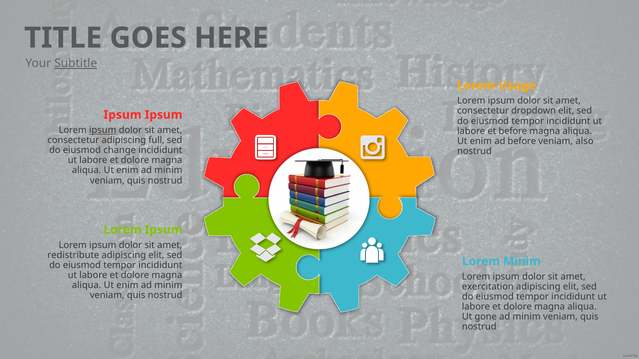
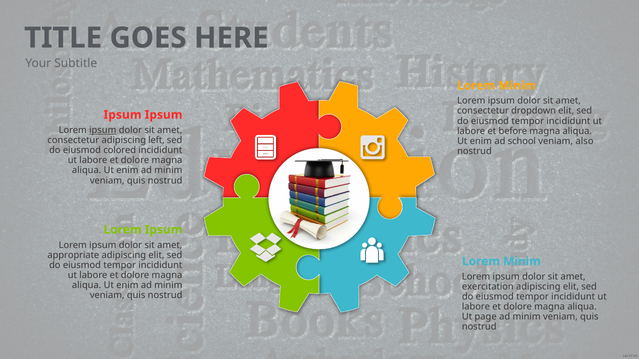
Subtitle underline: present -> none
Usage at (517, 86): Usage -> Minim
full: full -> left
ad before: before -> school
change: change -> colored
redistribute: redistribute -> appropriate
gone: gone -> page
